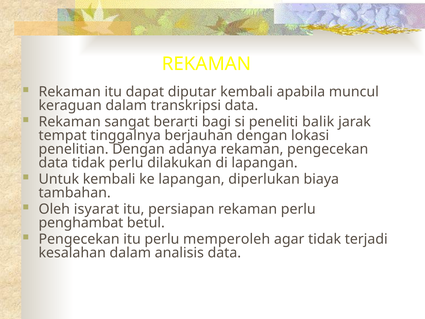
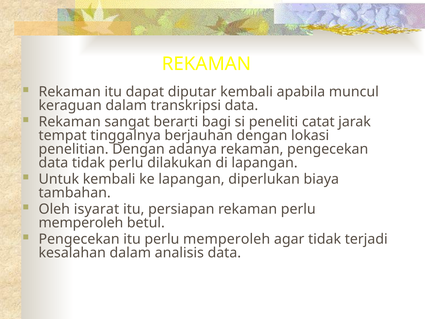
balik: balik -> catat
penghambat at (81, 223): penghambat -> memperoleh
